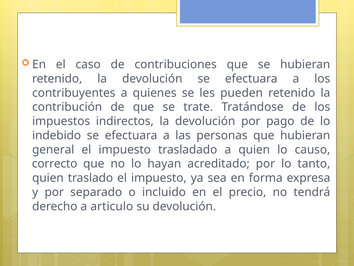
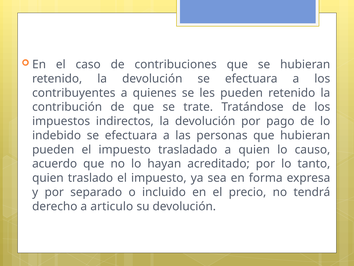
general at (53, 149): general -> pueden
correcto: correcto -> acuerdo
